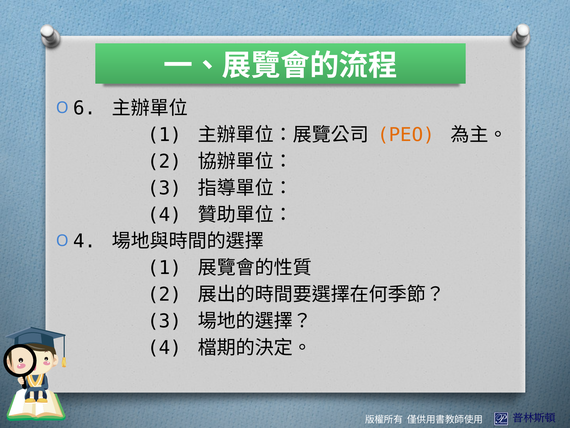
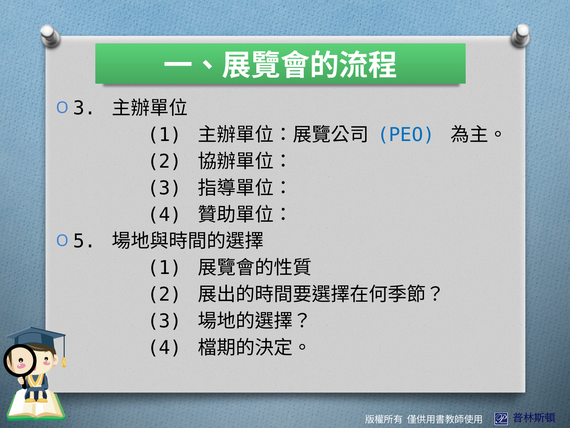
6 at (85, 108): 6 -> 3
PEO colour: orange -> blue
4 at (85, 241): 4 -> 5
